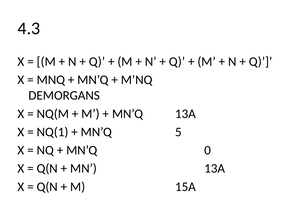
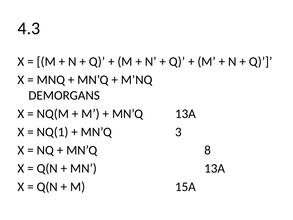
5: 5 -> 3
0: 0 -> 8
